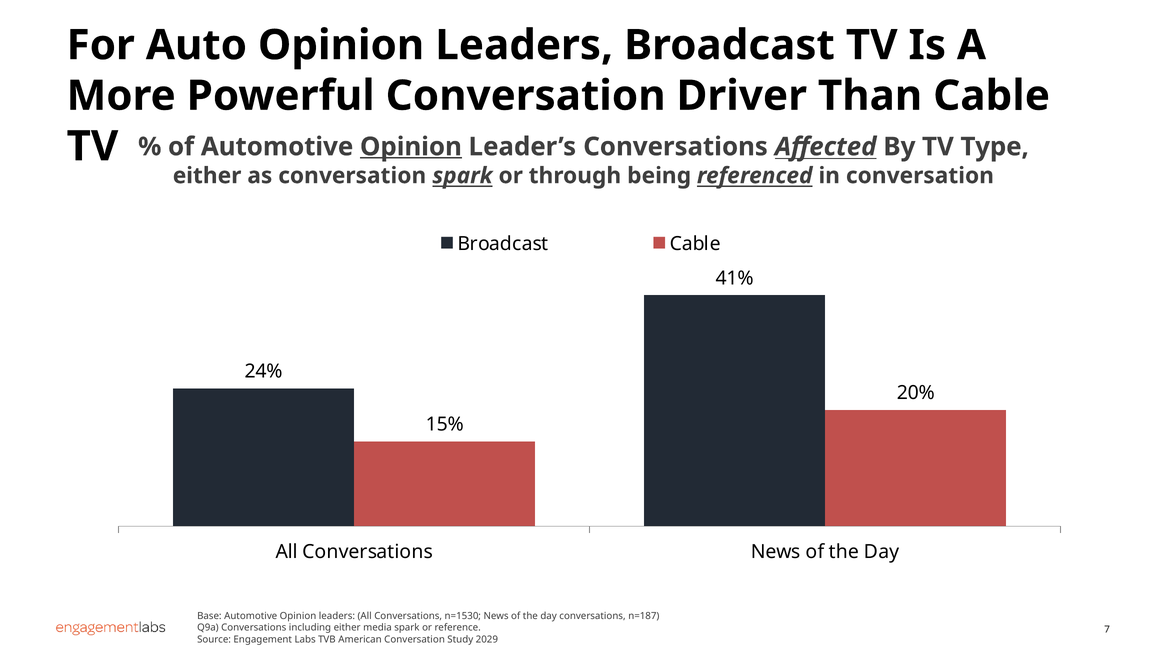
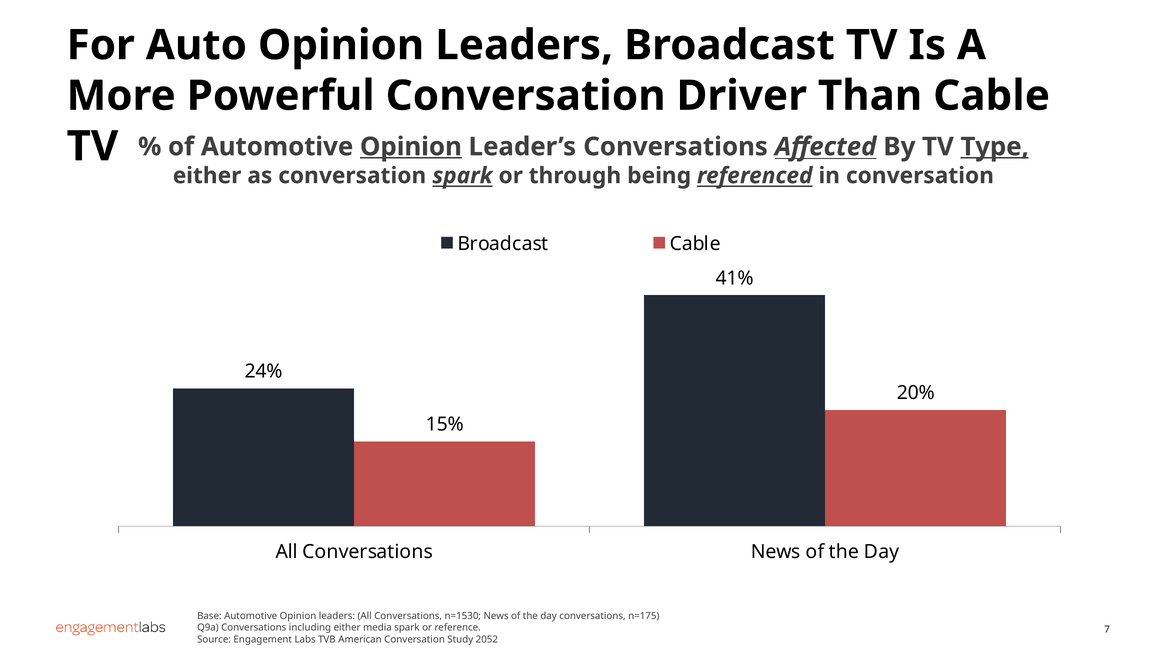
Type underline: none -> present
n=187: n=187 -> n=175
2029: 2029 -> 2052
